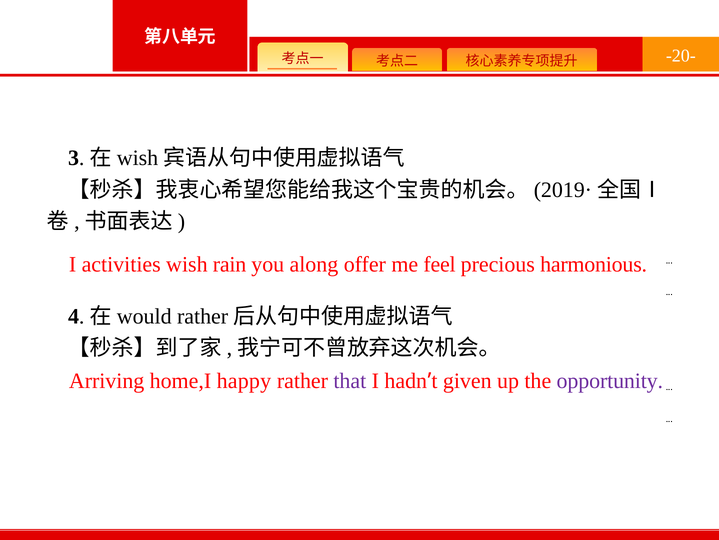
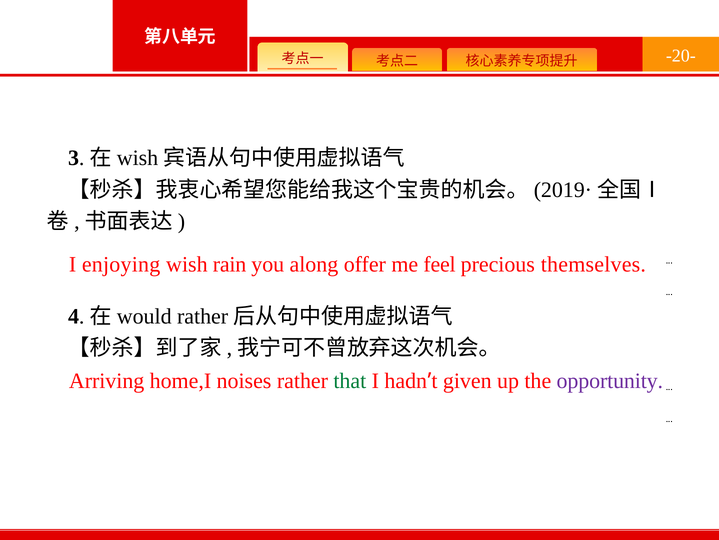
activities: activities -> enjoying
harmonious: harmonious -> themselves
happy: happy -> noises
that colour: purple -> green
